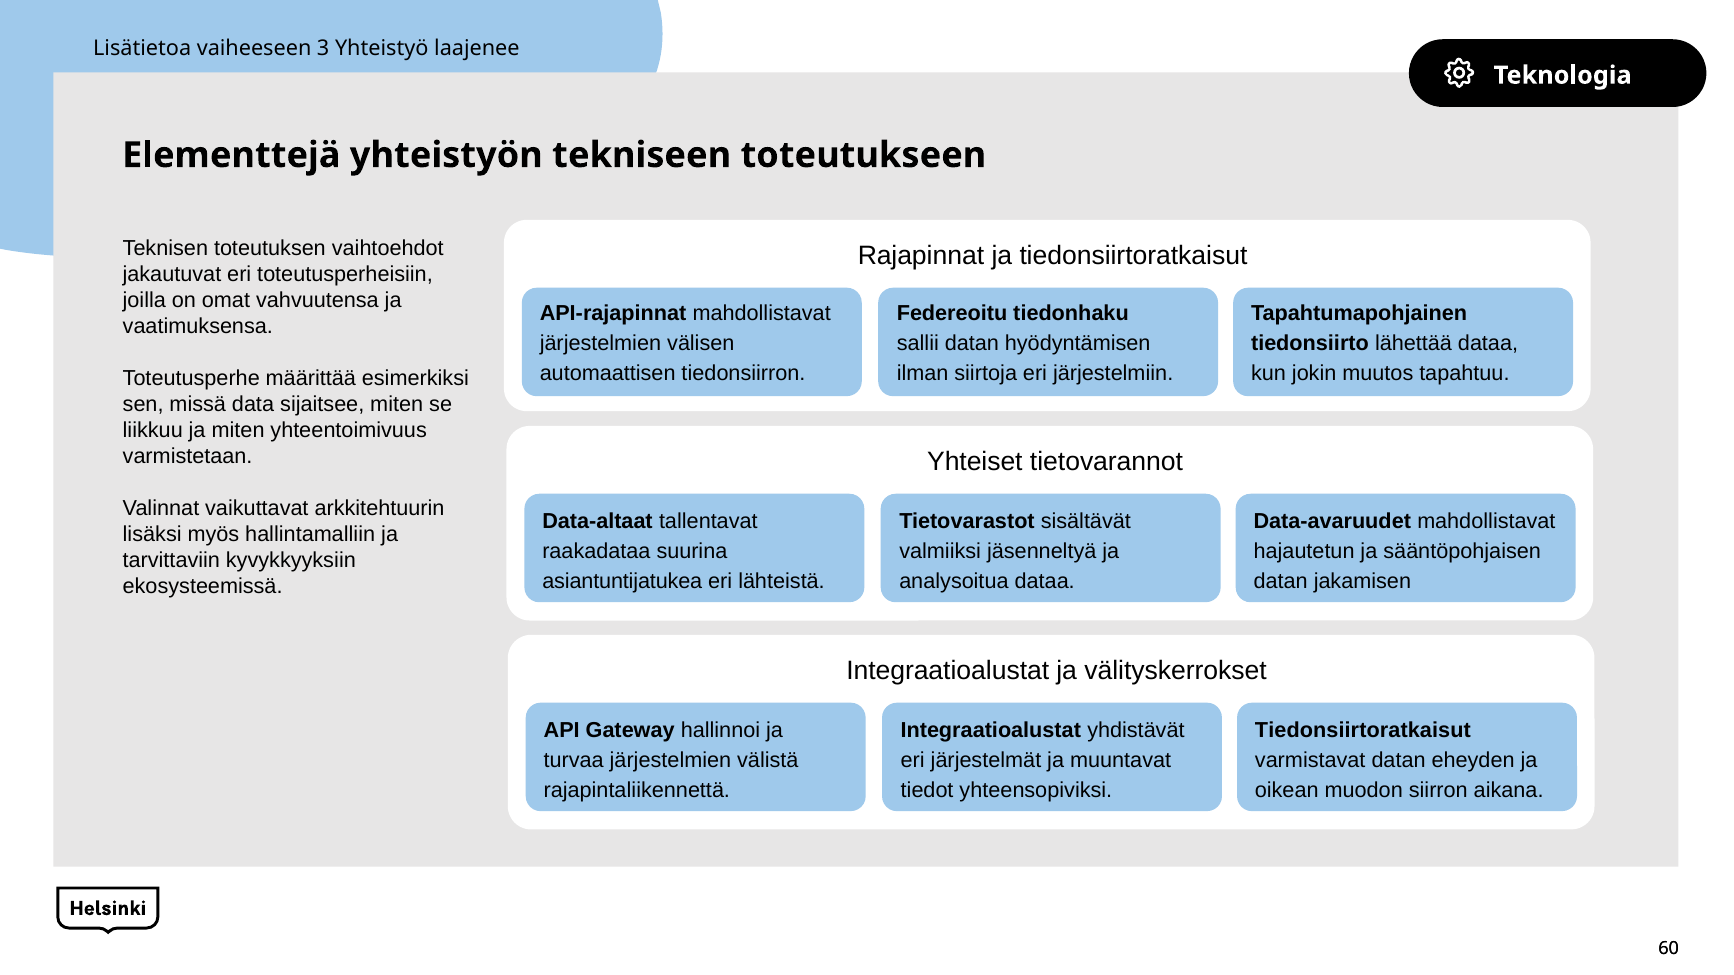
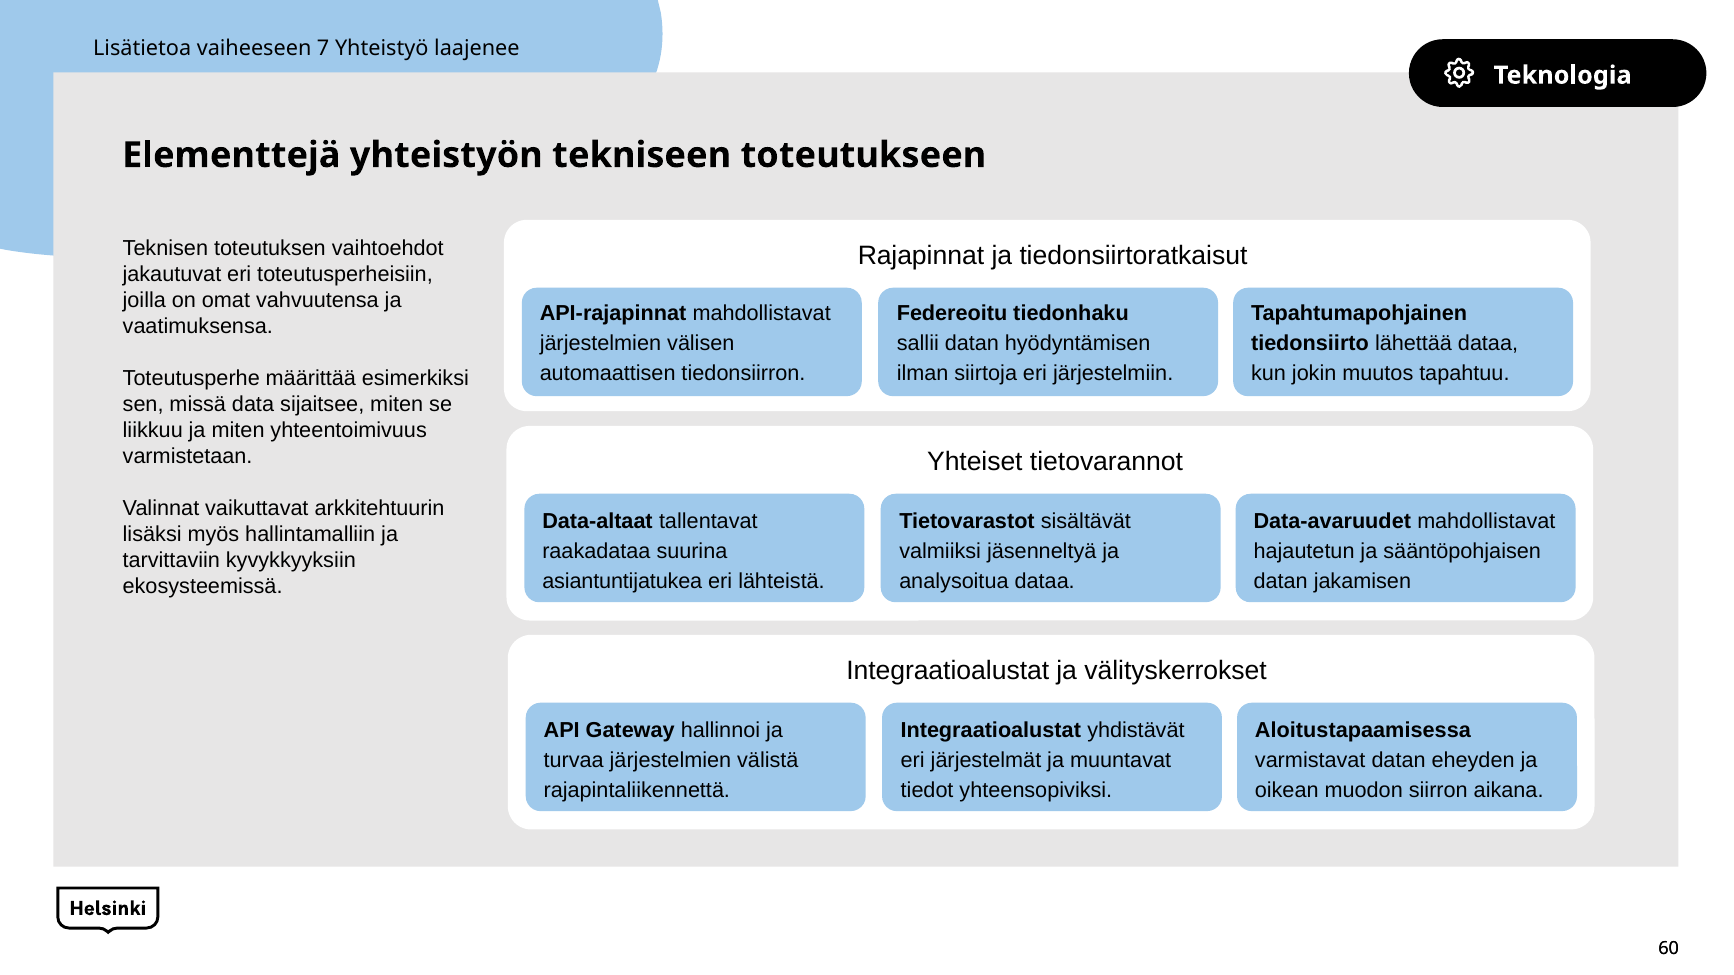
3: 3 -> 7
Tiedonsiirtoratkaisut at (1363, 731): Tiedonsiirtoratkaisut -> Aloitustapaamisessa
